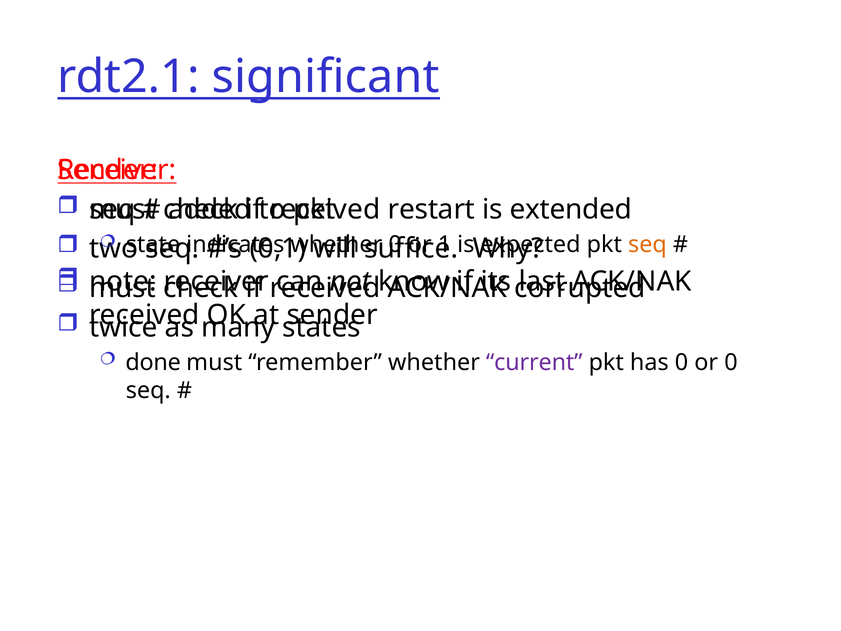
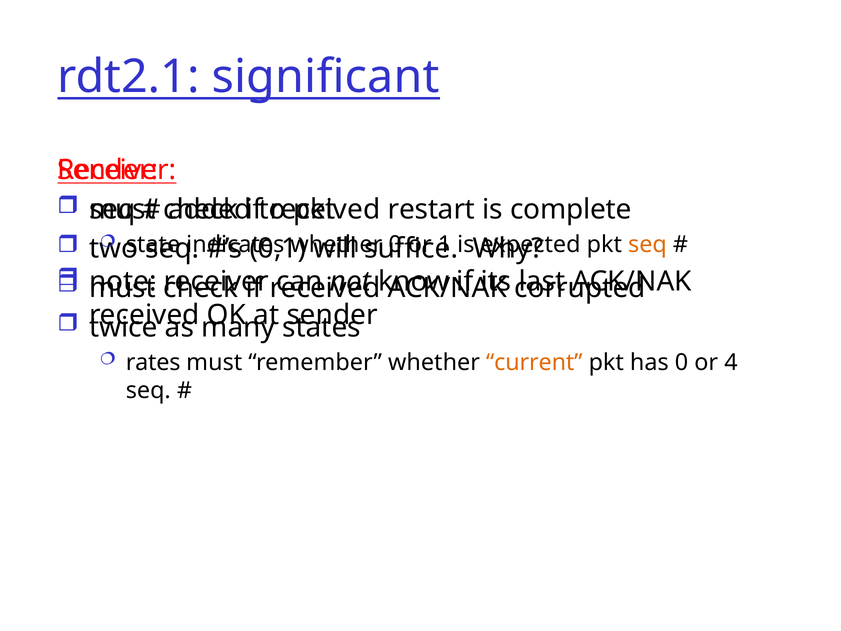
extended: extended -> complete
done: done -> rates
current colour: purple -> orange
or 0: 0 -> 4
